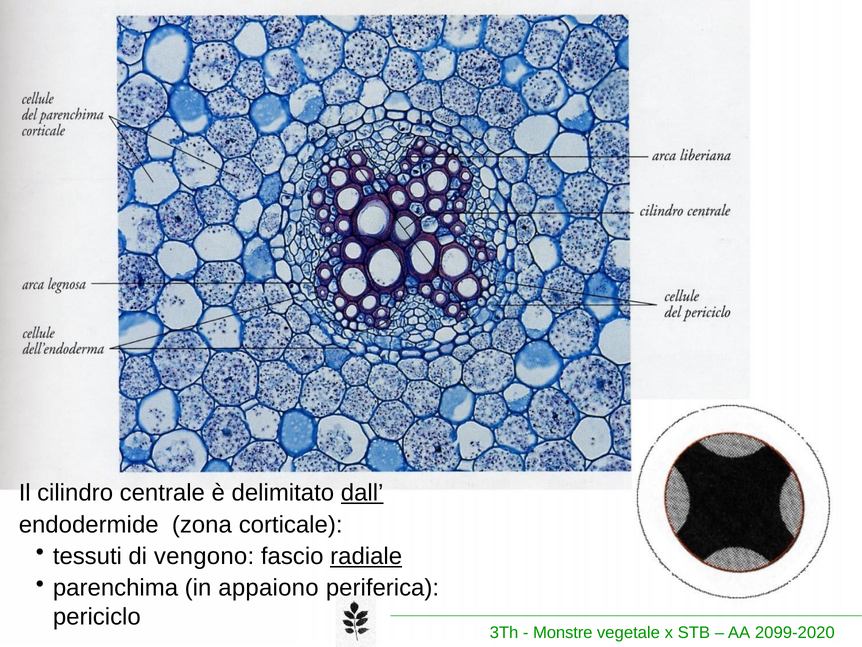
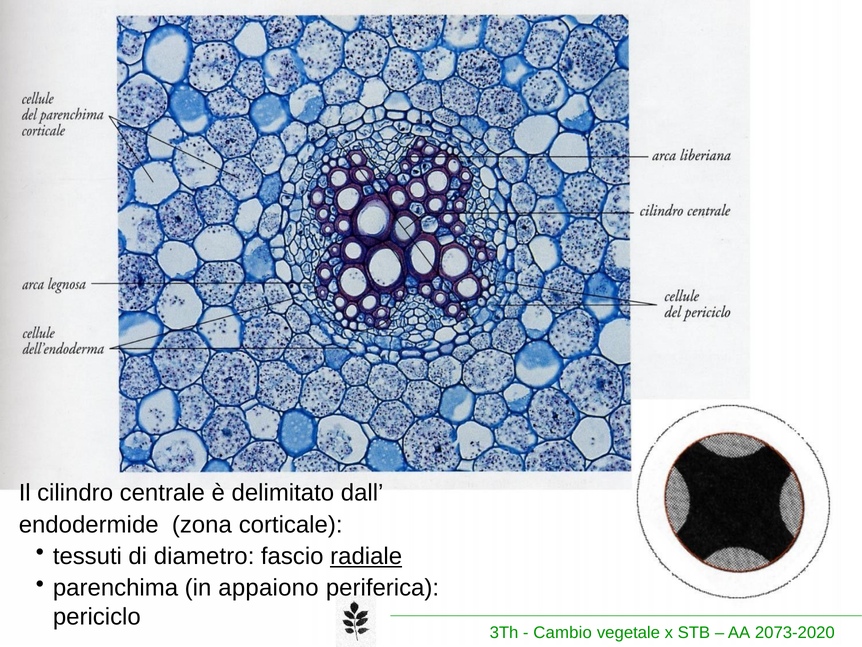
dall underline: present -> none
vengono: vengono -> diametro
Monstre: Monstre -> Cambio
2099-2020: 2099-2020 -> 2073-2020
